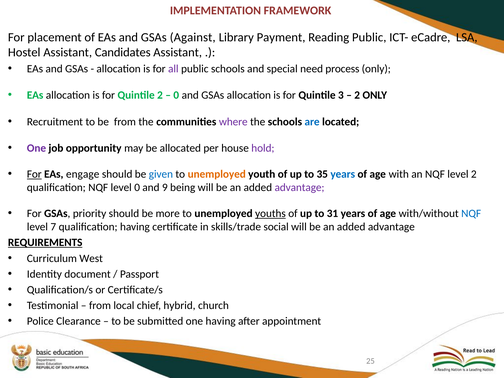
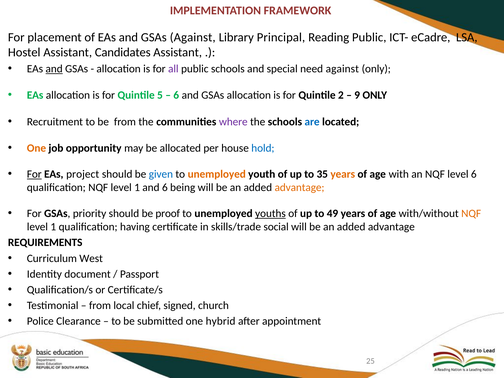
Payment: Payment -> Principal
and at (54, 69) underline: none -> present
need process: process -> against
Quintile 2: 2 -> 5
0 at (176, 95): 0 -> 6
3: 3 -> 2
2 at (357, 95): 2 -> 9
One at (36, 148) colour: purple -> orange
hold colour: purple -> blue
engage: engage -> project
years at (343, 174) colour: blue -> orange
level 2: 2 -> 6
qualification NQF level 0: 0 -> 1
and 9: 9 -> 6
advantage at (300, 188) colour: purple -> orange
more: more -> proof
31: 31 -> 49
NQF at (471, 214) colour: blue -> orange
7 at (53, 227): 7 -> 1
REQUIREMENTS underline: present -> none
hybrid: hybrid -> signed
one having: having -> hybrid
